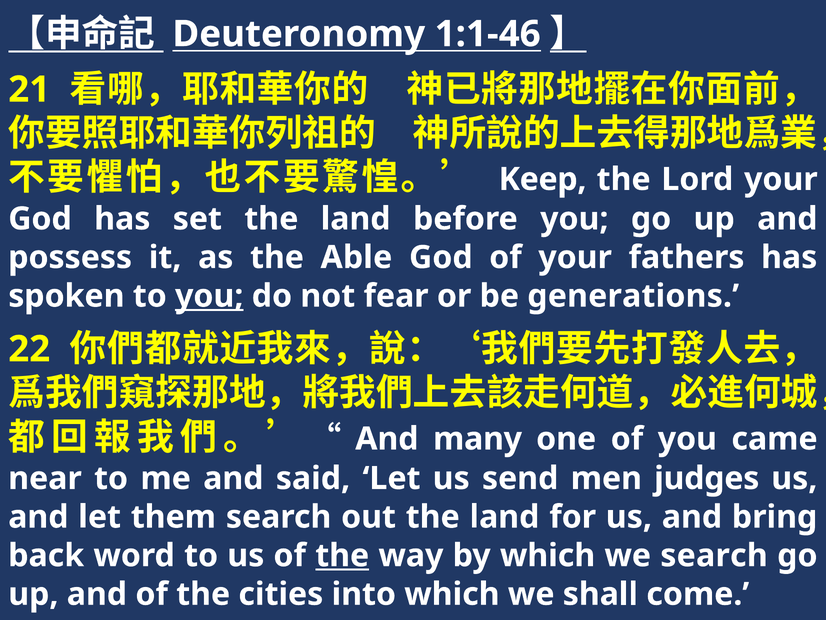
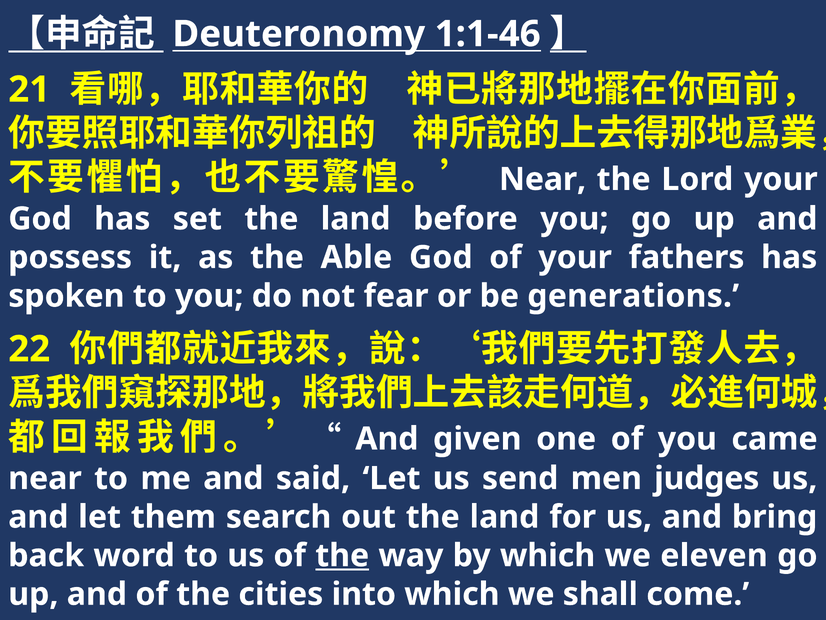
Keep at (543, 179): Keep -> Near
you at (209, 296) underline: present -> none
many: many -> given
we search: search -> eleven
